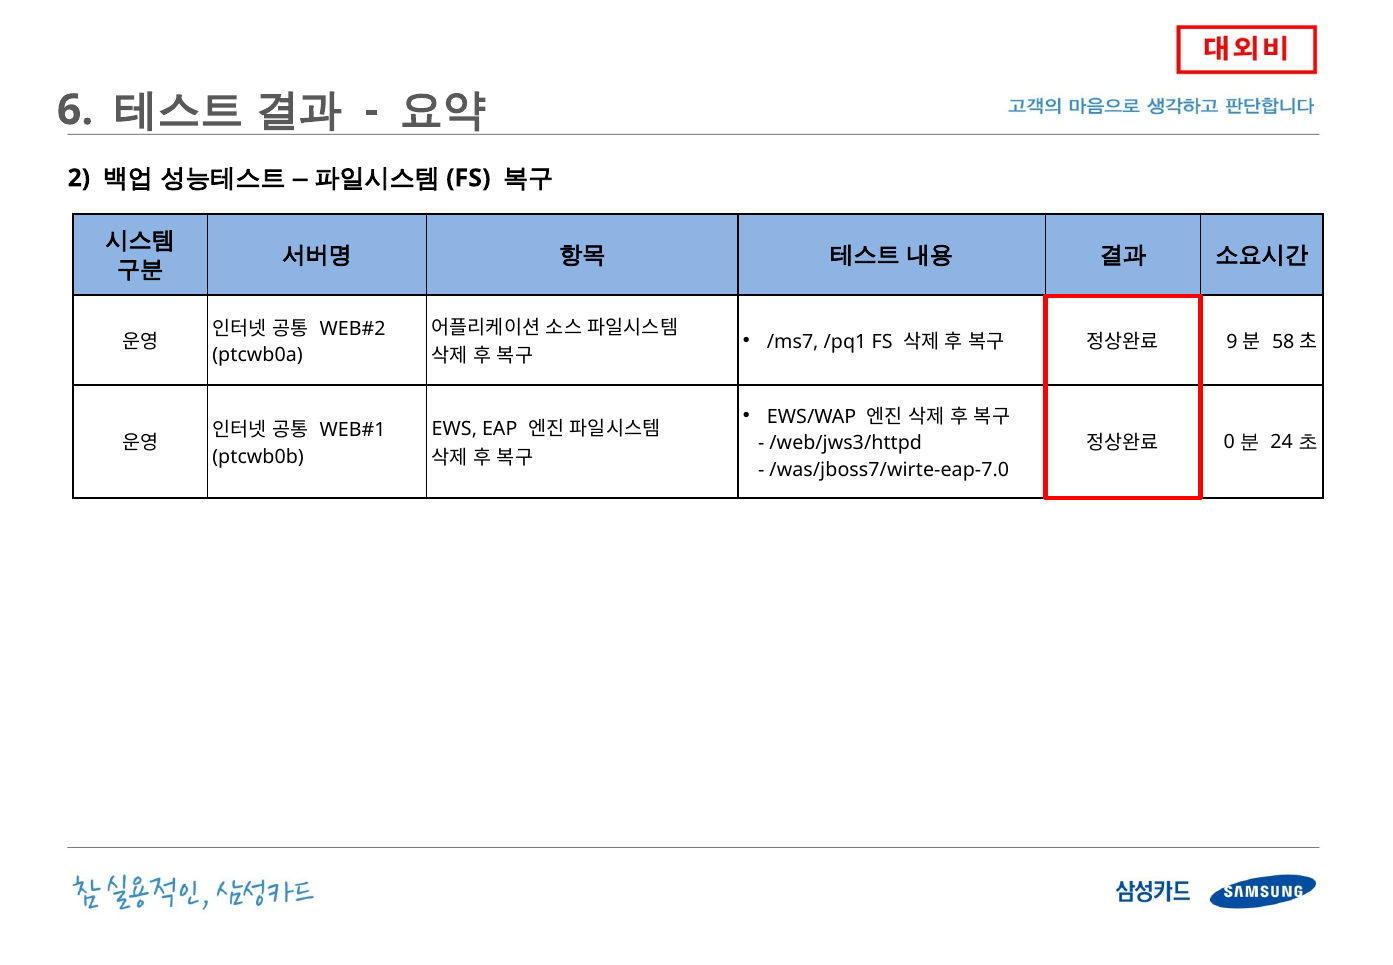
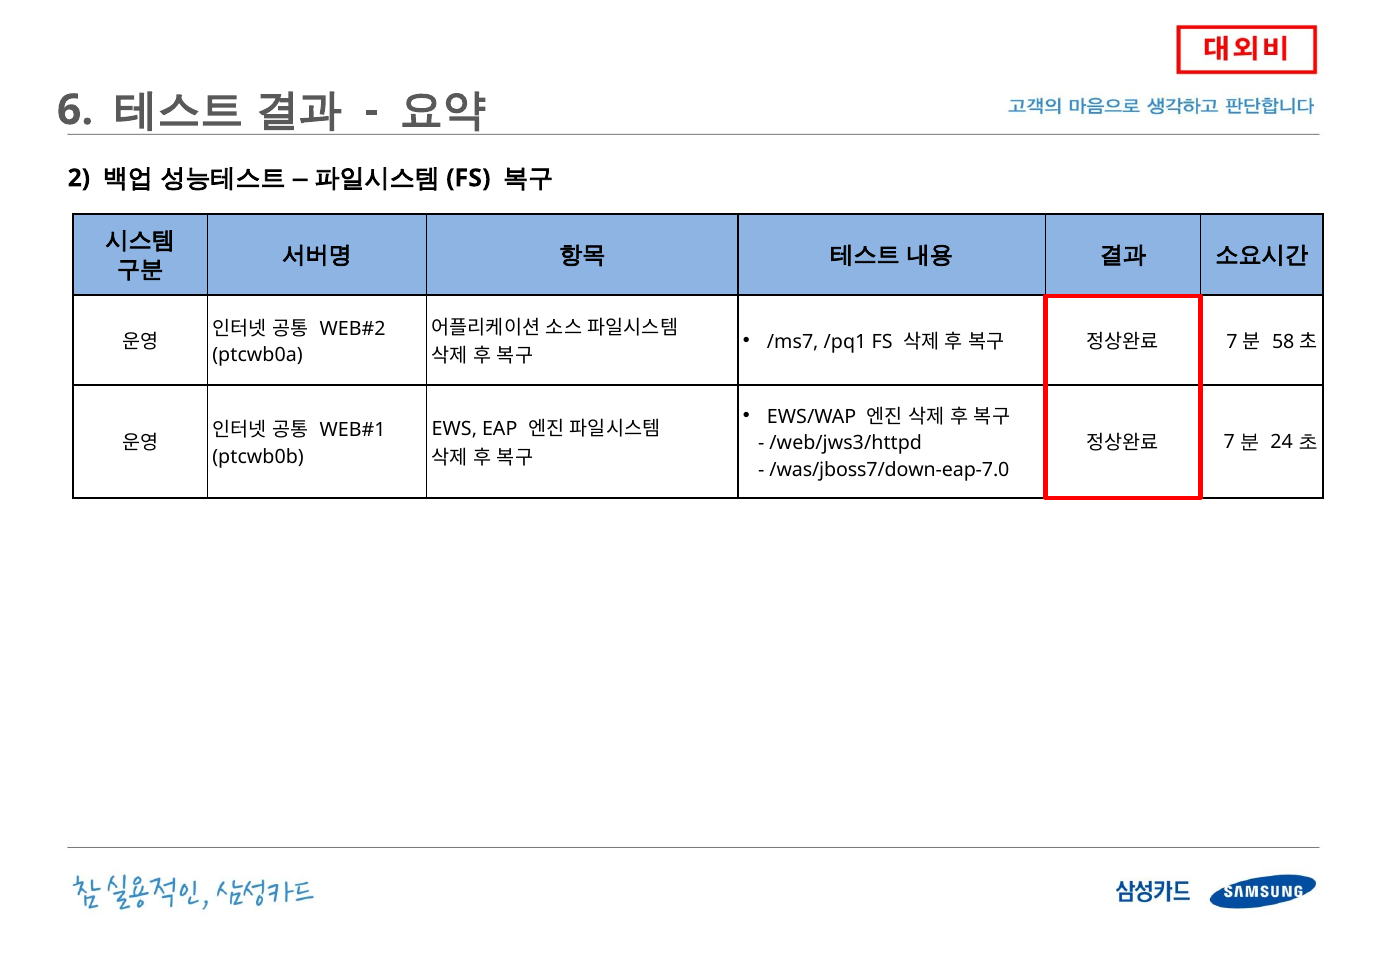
9 at (1232, 342): 9 -> 7
0 at (1229, 442): 0 -> 7
/was/jboss7/wirte-eap-7.0: /was/jboss7/wirte-eap-7.0 -> /was/jboss7/down-eap-7.0
